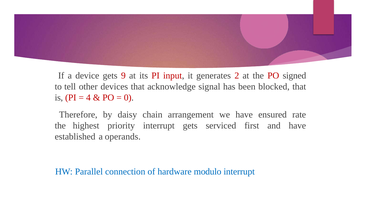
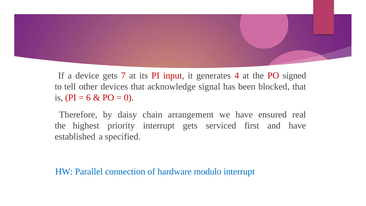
9: 9 -> 7
2: 2 -> 4
4: 4 -> 6
rate: rate -> real
operands: operands -> specified
